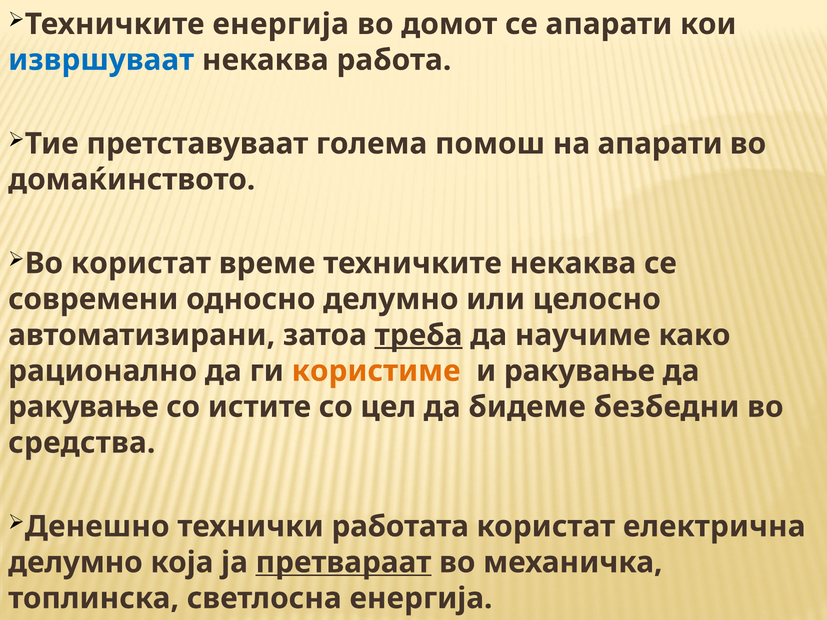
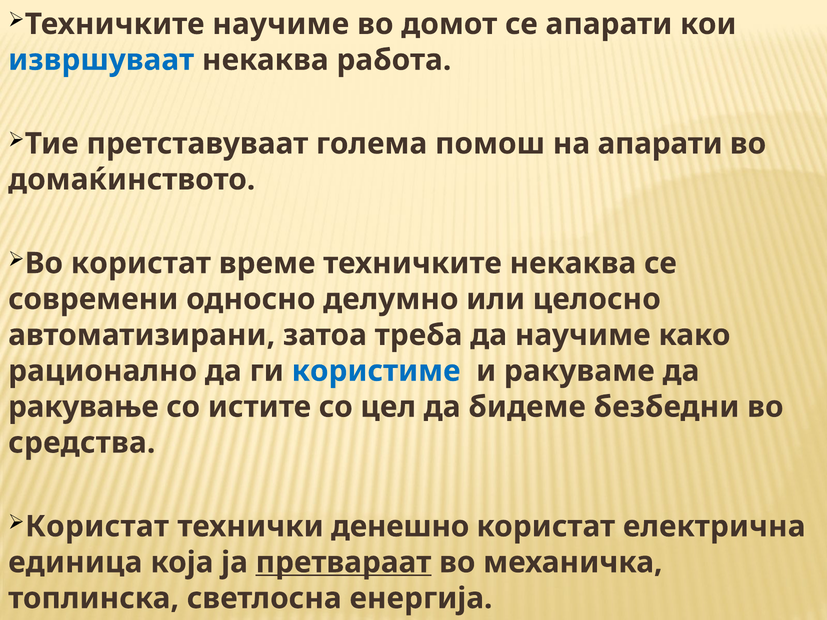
Техничките енергија: енергија -> научиме
треба underline: present -> none
користиме colour: orange -> blue
и ракување: ракување -> ракуваме
Денешно at (97, 527): Денешно -> Користат
работата: работата -> денешно
делумно at (75, 563): делумно -> единица
